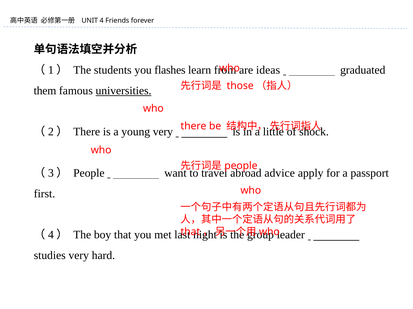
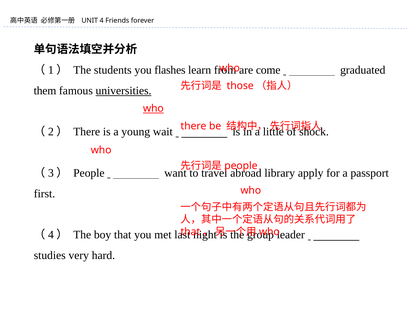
ideas: ideas -> come
who at (153, 109) underline: none -> present
young very: very -> wait
advice: advice -> library
